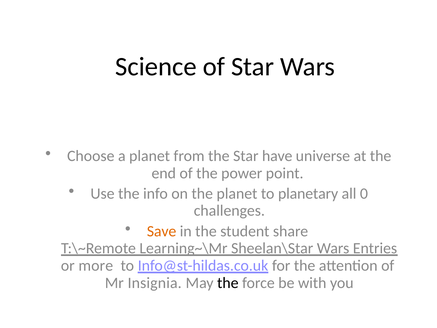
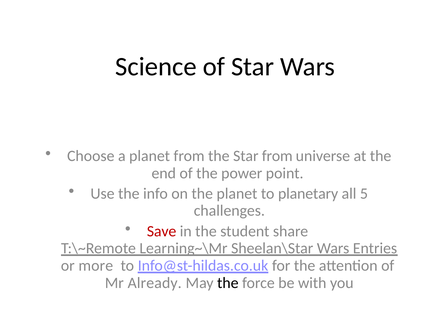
Star have: have -> from
0: 0 -> 5
Save colour: orange -> red
Insignia: Insignia -> Already
